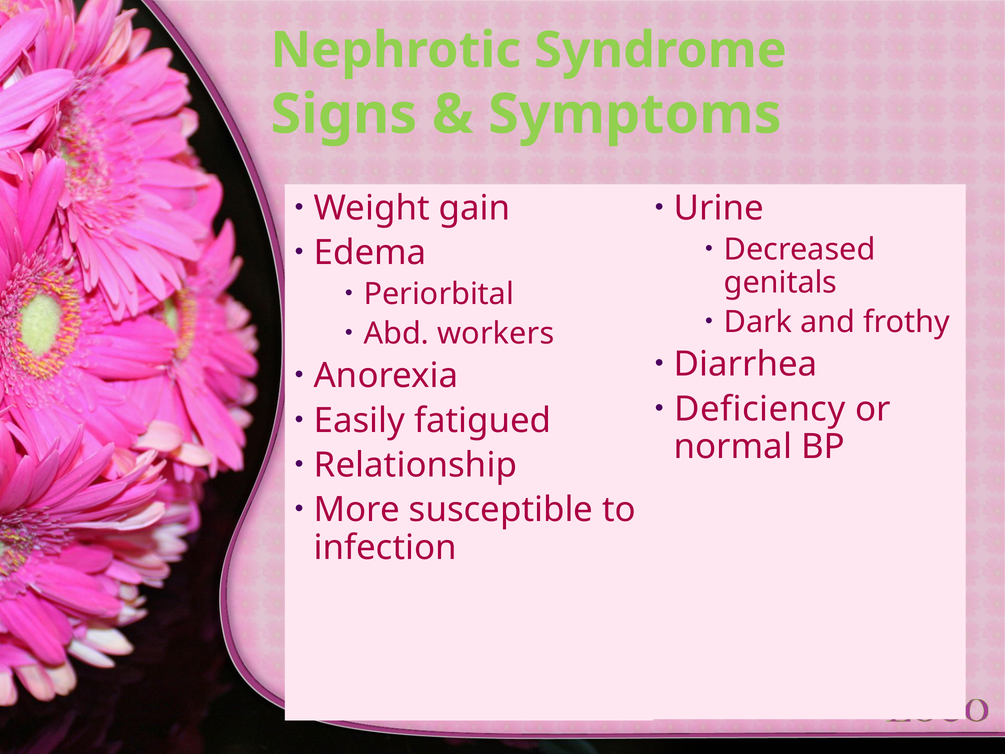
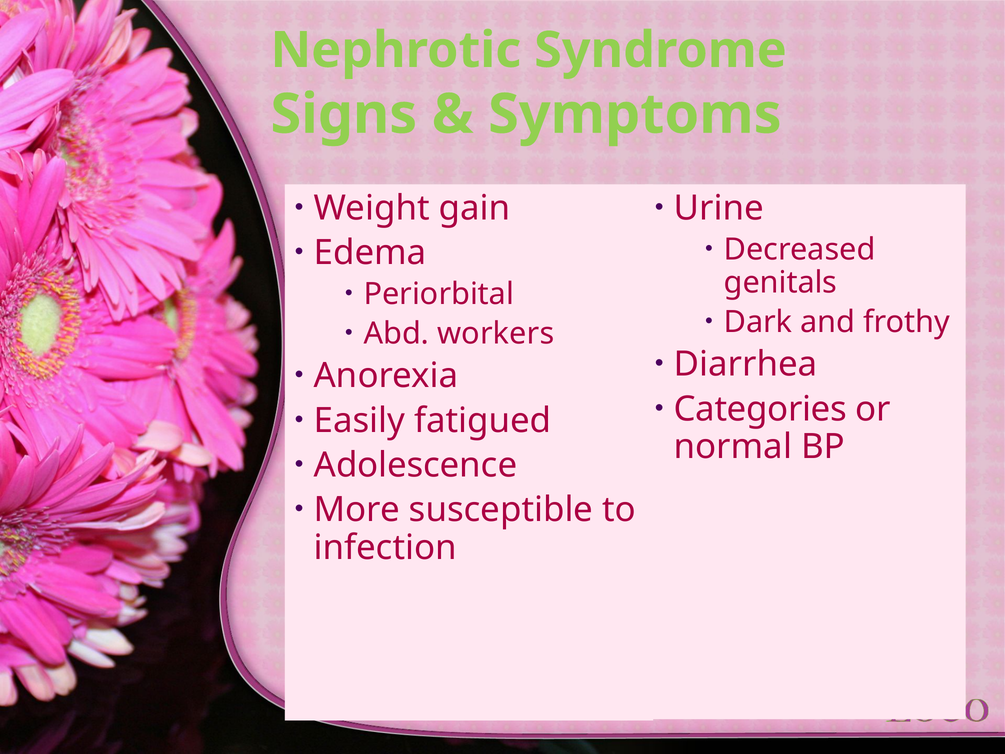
Deficiency: Deficiency -> Categories
Relationship: Relationship -> Adolescence
